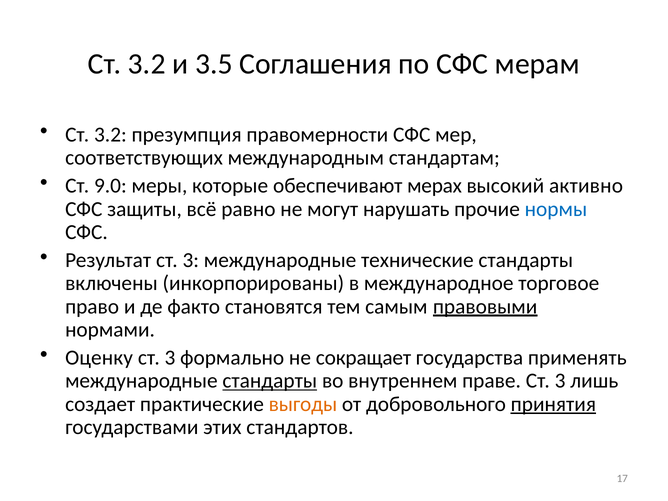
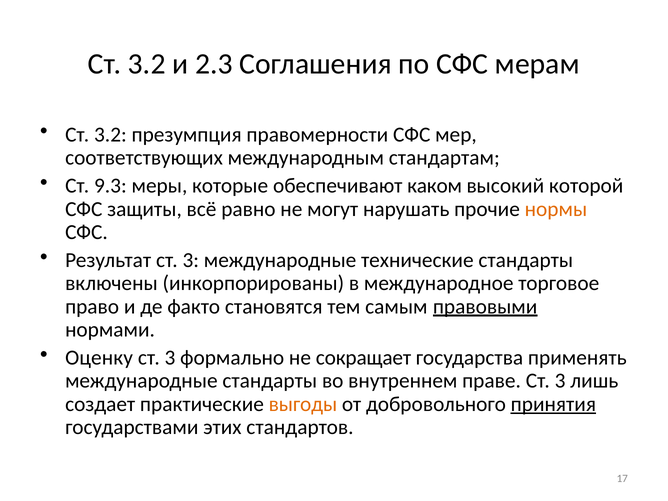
3.5: 3.5 -> 2.3
9.0: 9.0 -> 9.3
мерах: мерах -> каком
активно: активно -> которой
нормы colour: blue -> orange
стандарты at (270, 381) underline: present -> none
